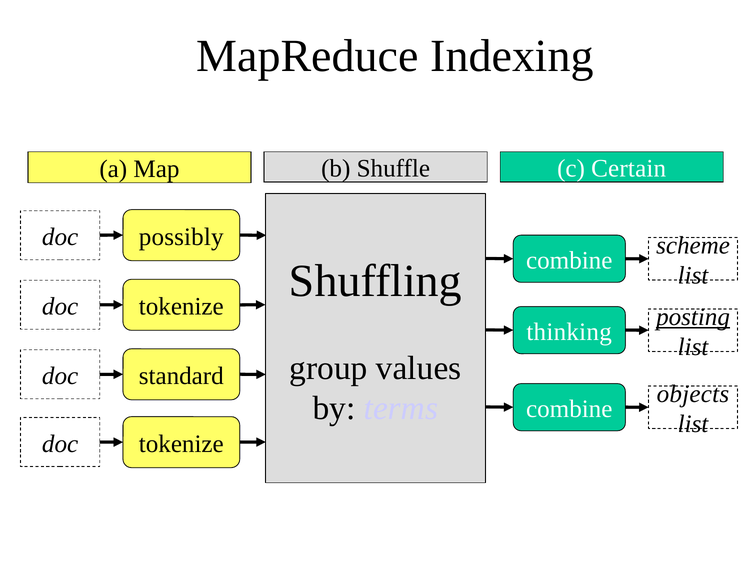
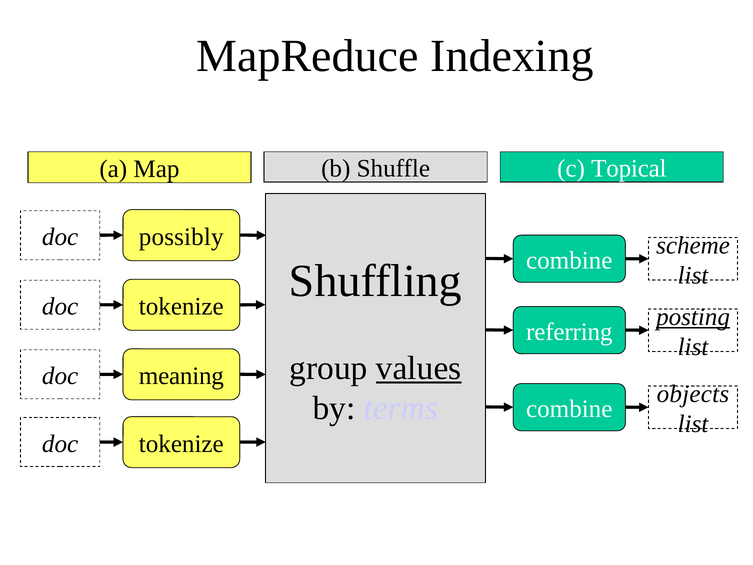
Certain: Certain -> Topical
thinking: thinking -> referring
values underline: none -> present
standard: standard -> meaning
